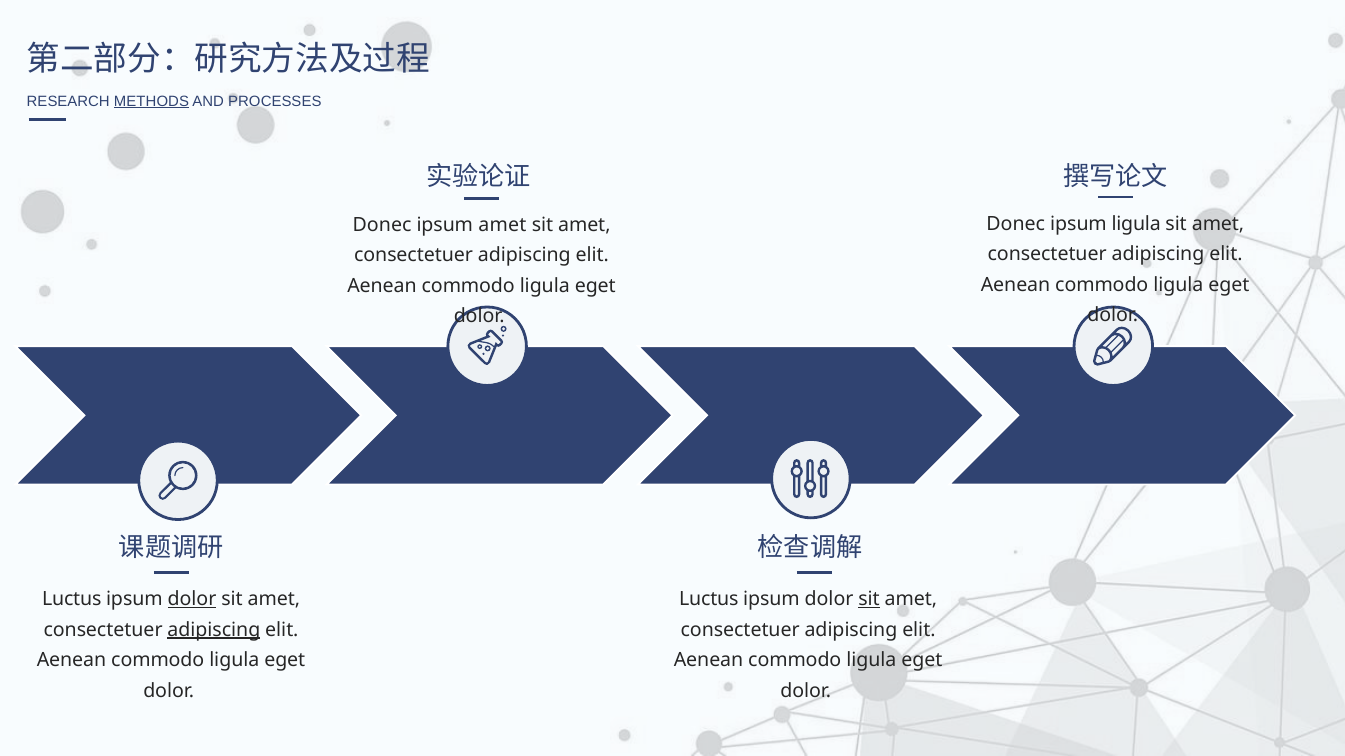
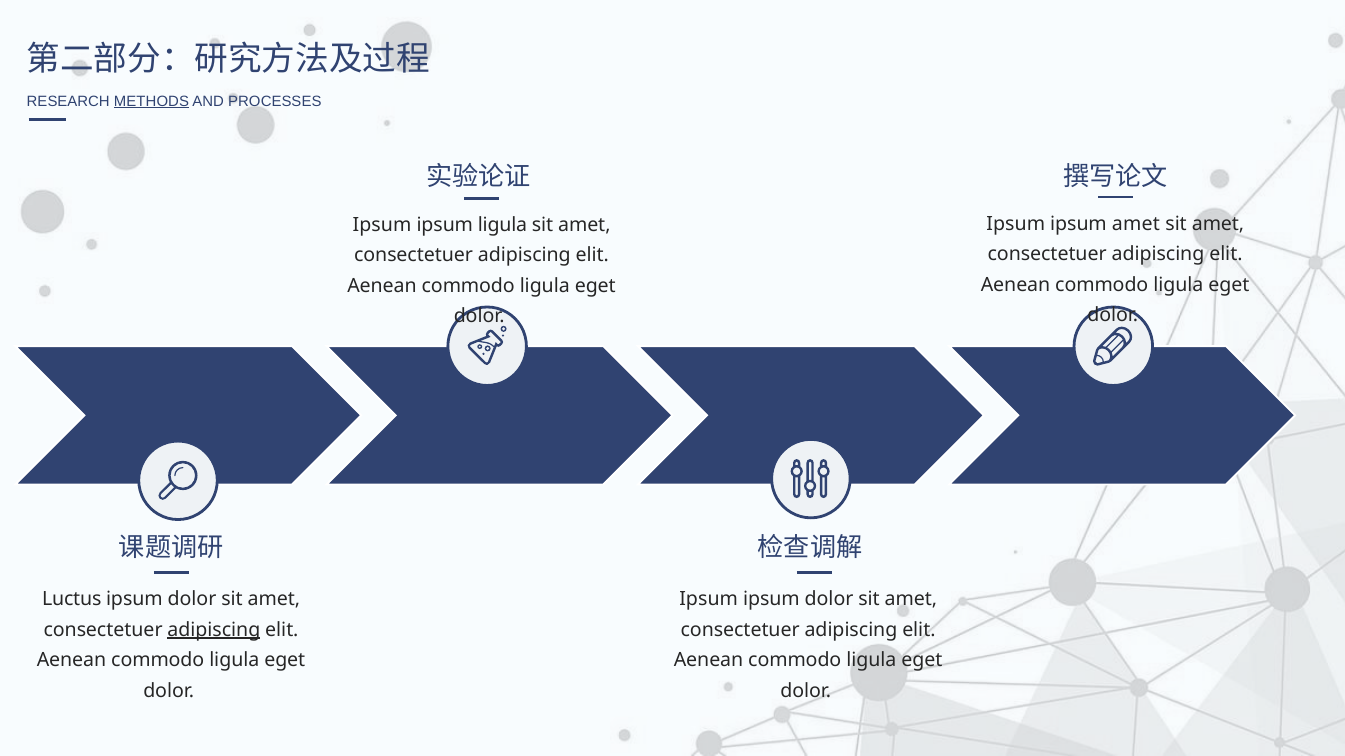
Donec at (1016, 224): Donec -> Ipsum
ipsum ligula: ligula -> amet
Donec at (382, 225): Donec -> Ipsum
ipsum amet: amet -> ligula
dolor at (192, 600) underline: present -> none
Luctus at (709, 600): Luctus -> Ipsum
sit at (869, 600) underline: present -> none
